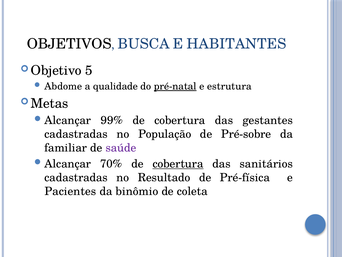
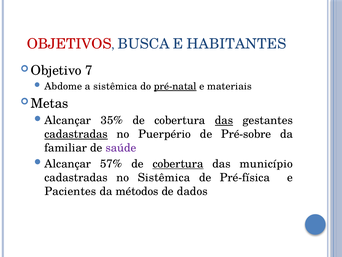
OBJETIVOS colour: black -> red
5: 5 -> 7
a qualidade: qualidade -> sistêmica
estrutura: estrutura -> materiais
99%: 99% -> 35%
das at (224, 120) underline: none -> present
cadastradas at (76, 134) underline: none -> present
População: População -> Puerpério
70%: 70% -> 57%
sanitários: sanitários -> município
no Resultado: Resultado -> Sistêmica
binômio: binômio -> métodos
coleta: coleta -> dados
